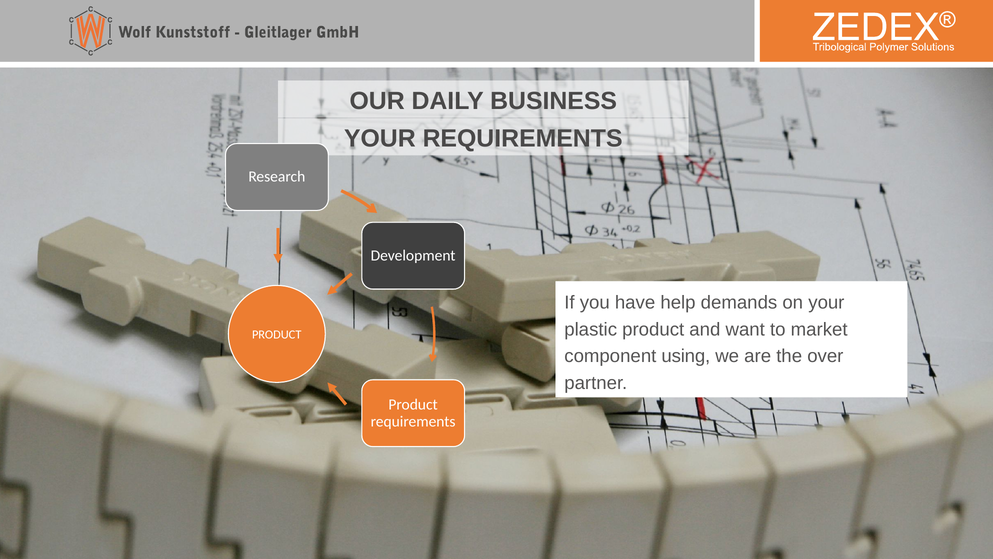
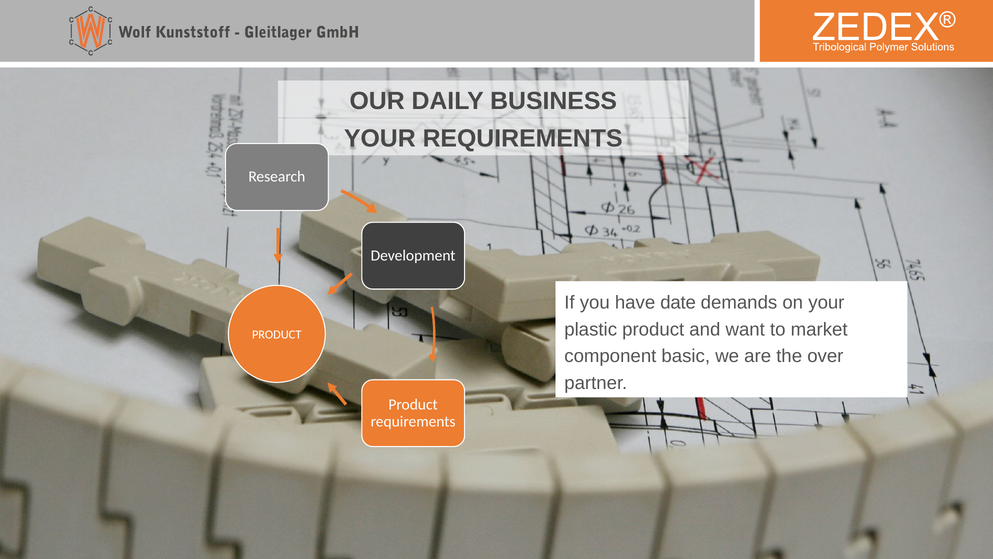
help: help -> date
using: using -> basic
